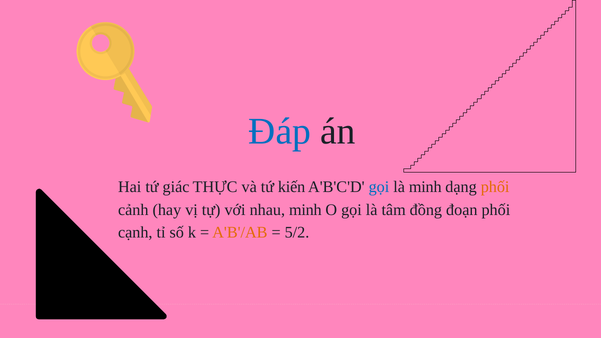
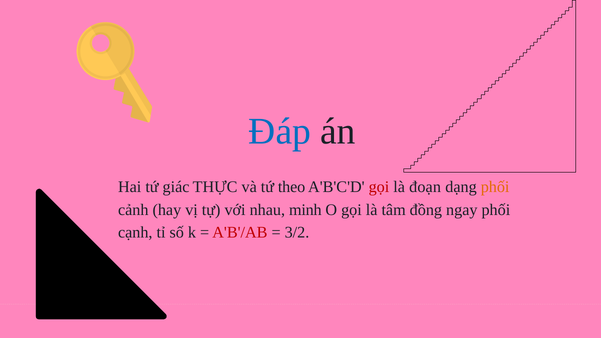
kiến: kiến -> theo
gọi at (379, 187) colour: blue -> red
là minh: minh -> đoạn
đoạn: đoạn -> ngay
A'B'/AB colour: orange -> red
5/2: 5/2 -> 3/2
